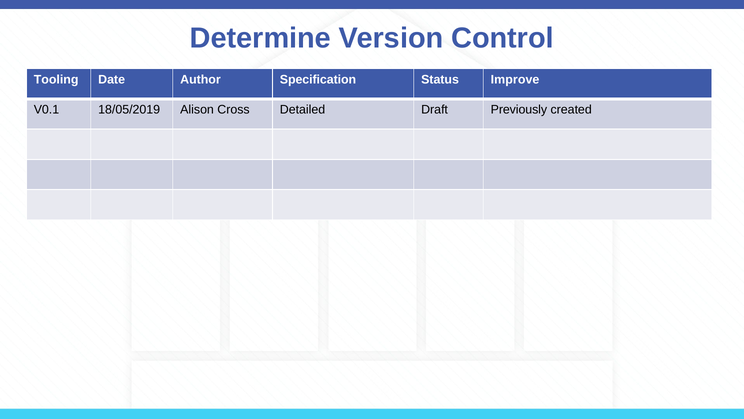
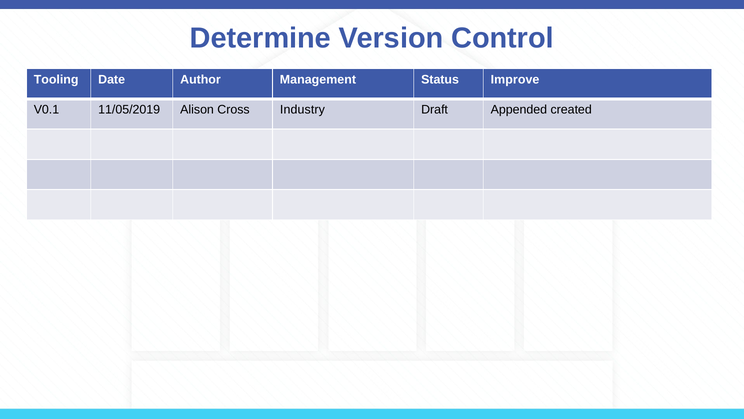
Specification: Specification -> Management
18/05/2019: 18/05/2019 -> 11/05/2019
Detailed: Detailed -> Industry
Previously: Previously -> Appended
